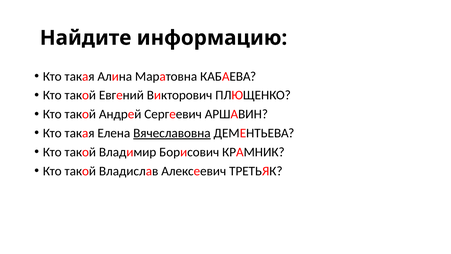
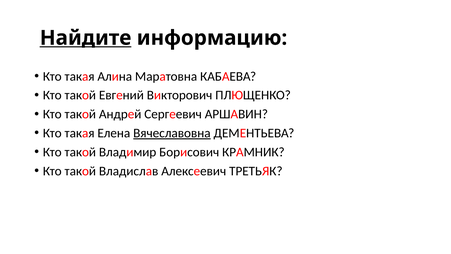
Найдите underline: none -> present
